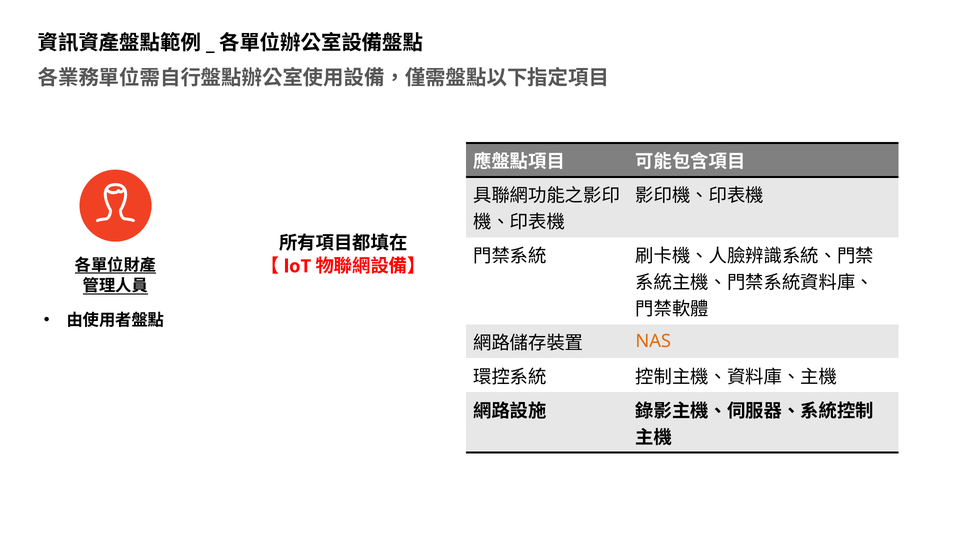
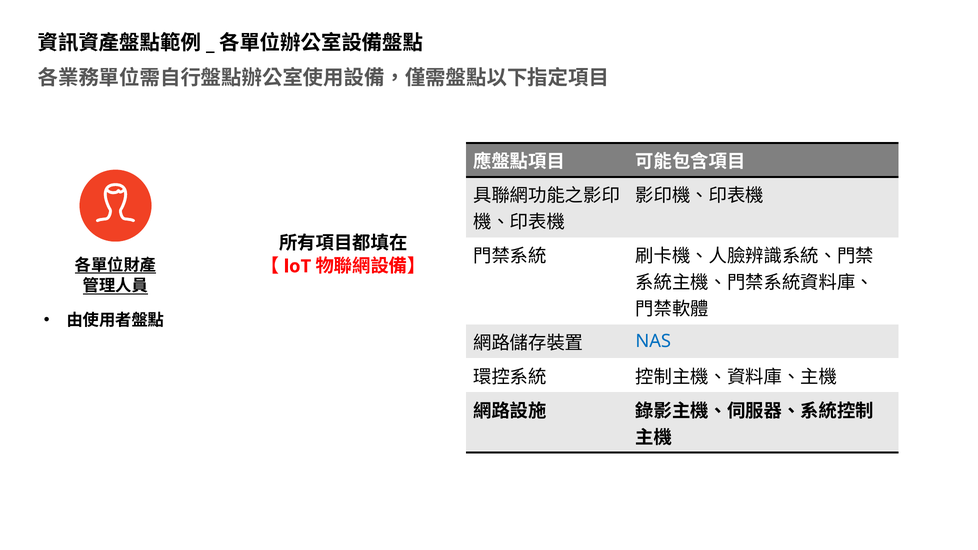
NAS colour: orange -> blue
